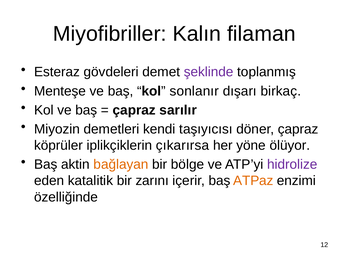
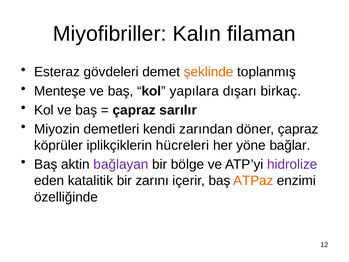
şeklinde colour: purple -> orange
sonlanır: sonlanır -> yapılara
taşıyıcısı: taşıyıcısı -> zarından
çıkarırsa: çıkarırsa -> hücreleri
ölüyor: ölüyor -> bağlar
bağlayan colour: orange -> purple
